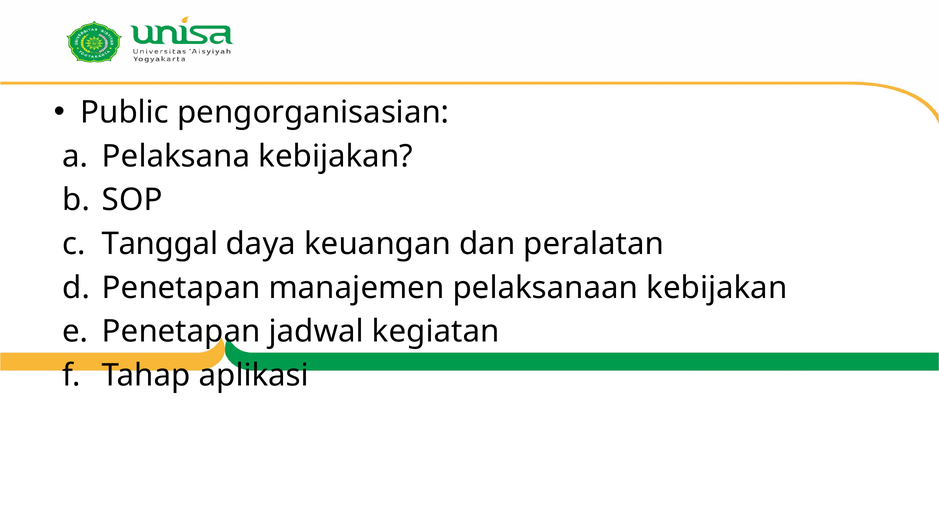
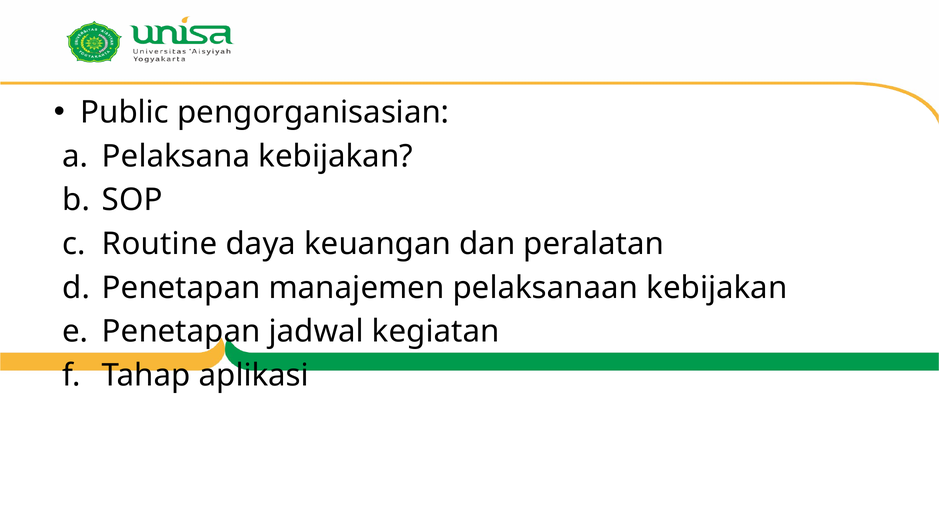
Tanggal: Tanggal -> Routine
